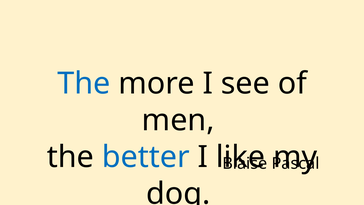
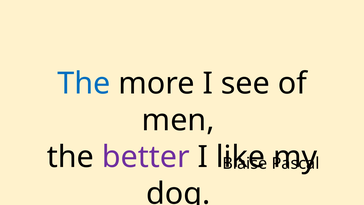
better colour: blue -> purple
